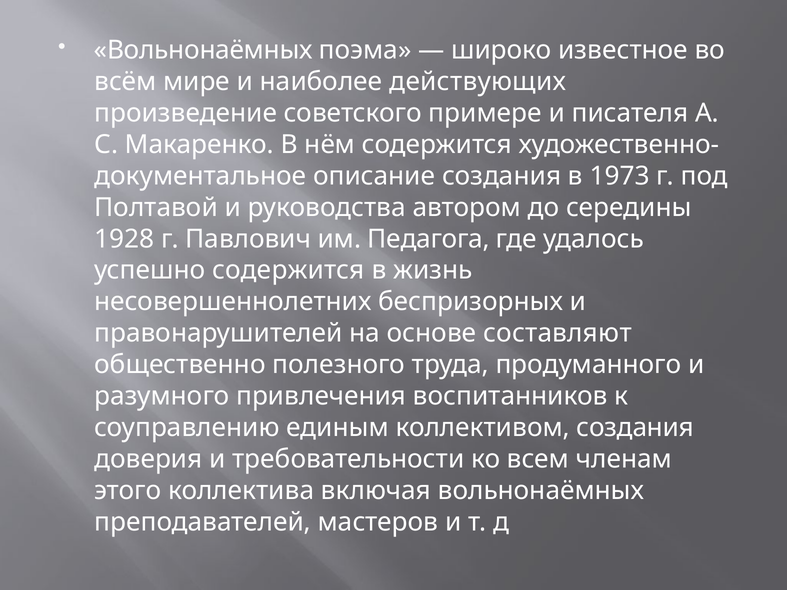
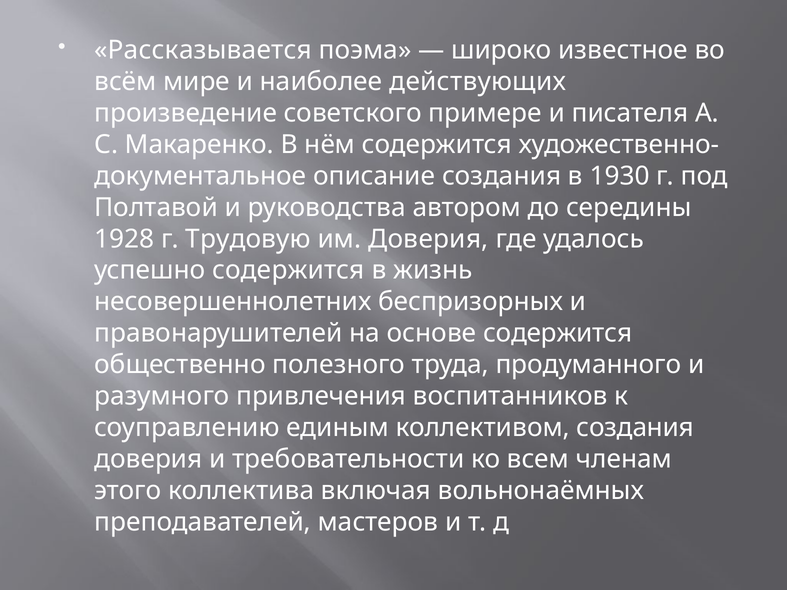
Вольнонаёмных at (203, 50): Вольнонаёмных -> Рассказывается
1973: 1973 -> 1930
Павлович: Павлович -> Трудовую
им Педагога: Педагога -> Доверия
основе составляют: составляют -> содержится
